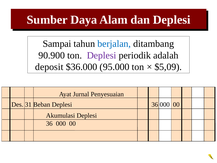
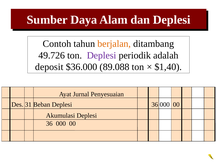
Sampai: Sampai -> Contoh
berjalan colour: blue -> orange
90.900: 90.900 -> 49.726
95.000: 95.000 -> 89.088
$5,09: $5,09 -> $1,40
